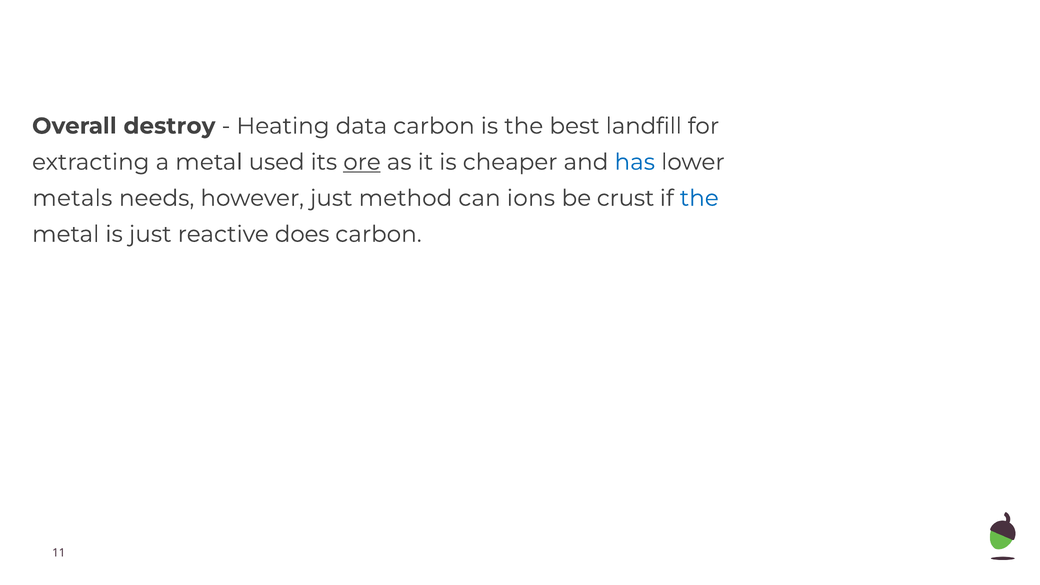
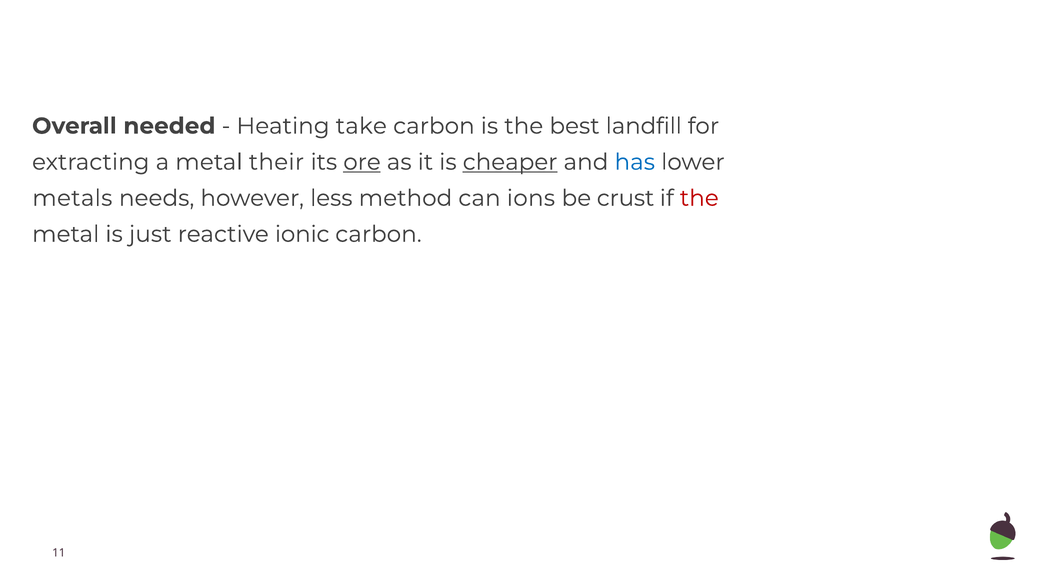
destroy: destroy -> needed
data: data -> take
used: used -> their
cheaper underline: none -> present
however just: just -> less
the at (699, 198) colour: blue -> red
does: does -> ionic
